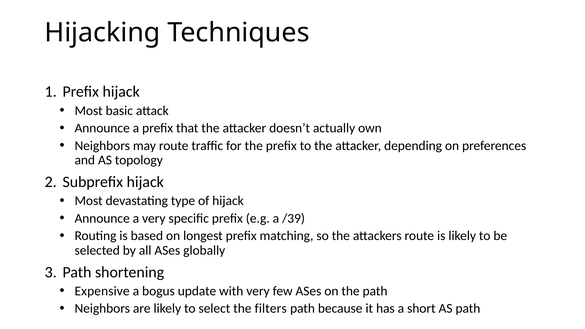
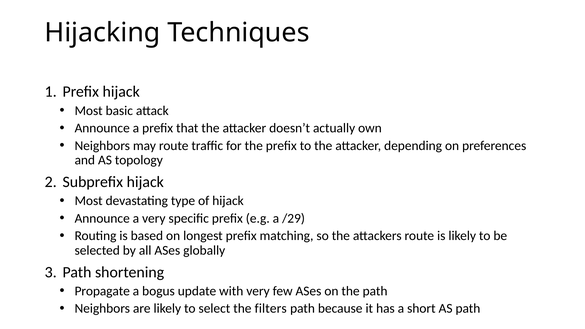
/39: /39 -> /29
Expensive: Expensive -> Propagate
